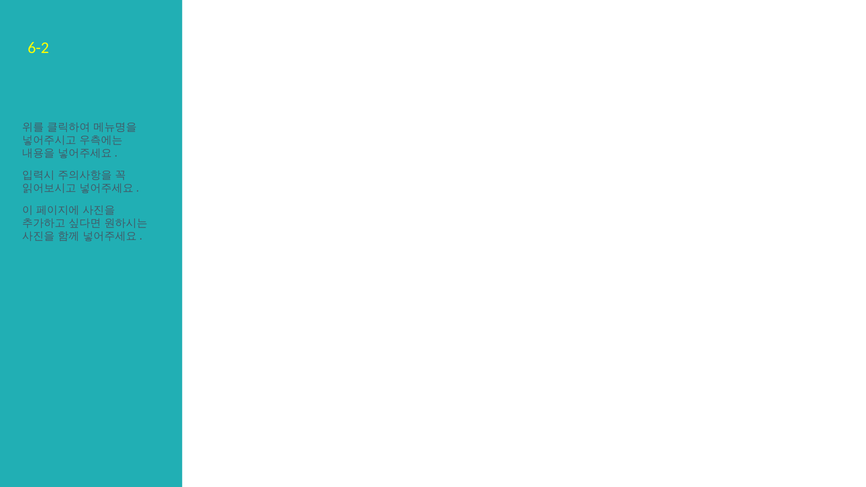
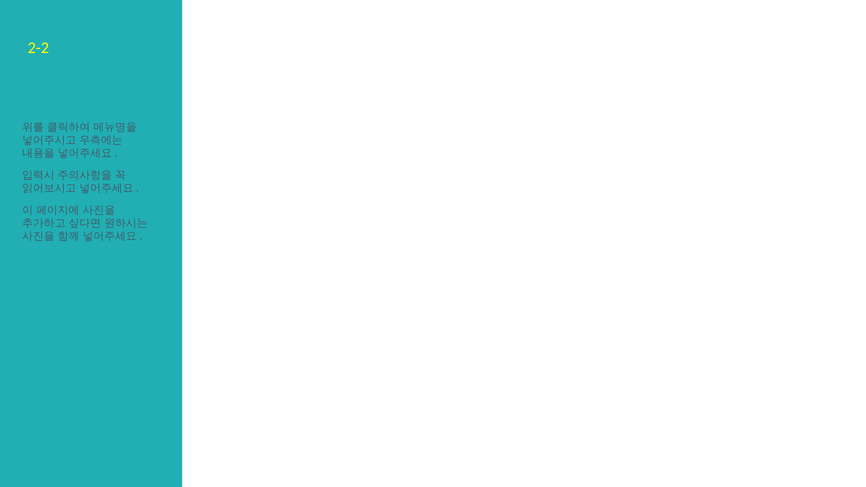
6-2: 6-2 -> 2-2
